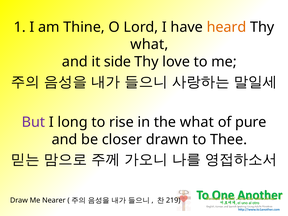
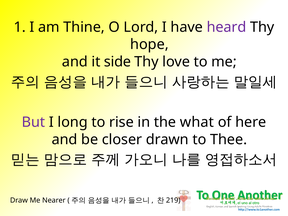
heard colour: orange -> purple
what at (149, 44): what -> hope
pure: pure -> here
